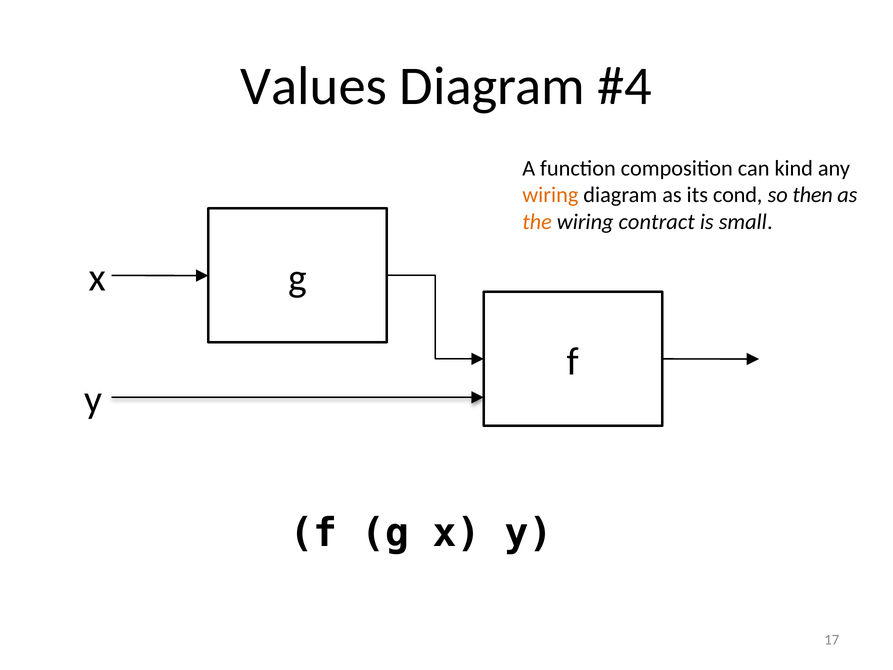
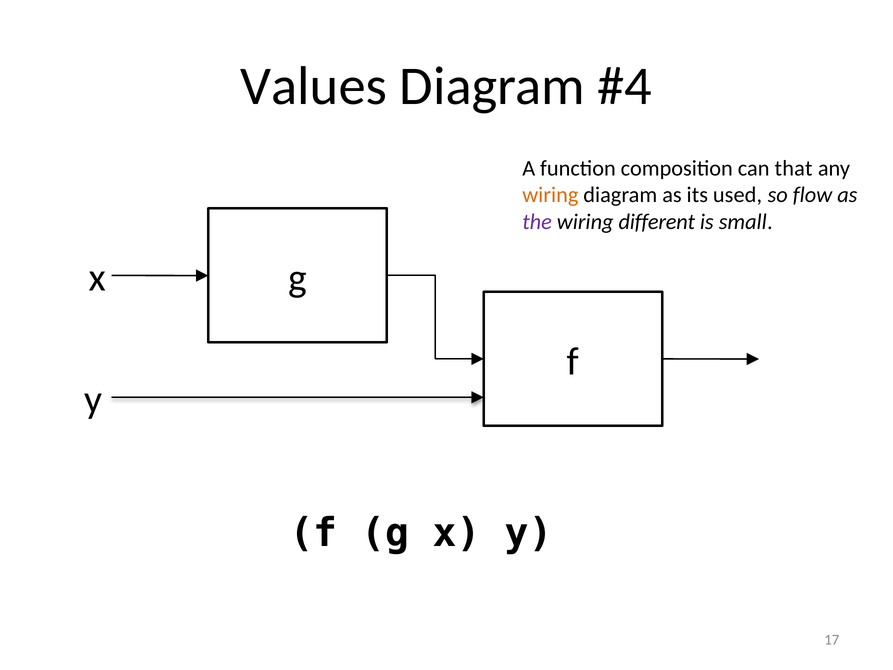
kind: kind -> that
cond: cond -> used
then: then -> flow
the colour: orange -> purple
contract: contract -> different
